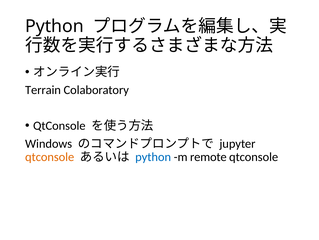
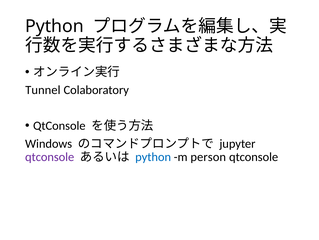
Terrain: Terrain -> Tunnel
qtconsole at (50, 157) colour: orange -> purple
remote: remote -> person
